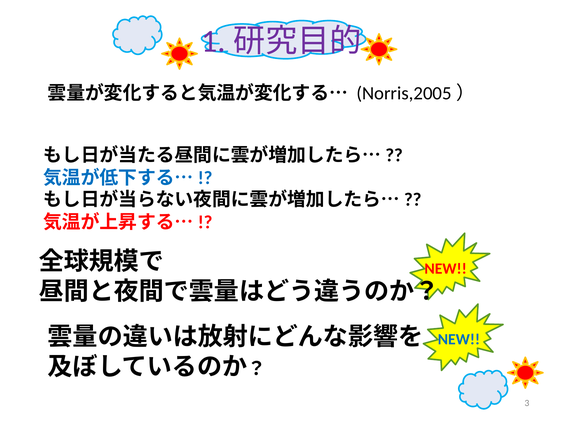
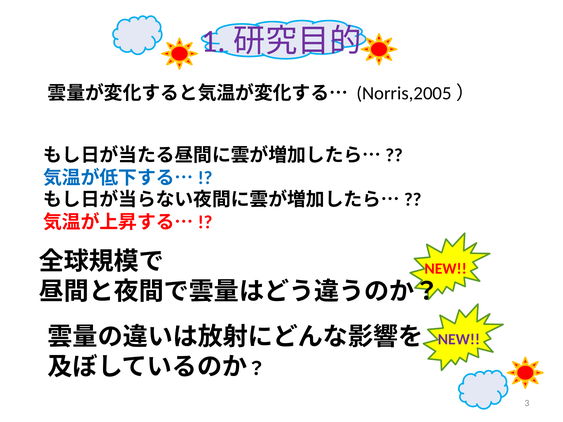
NEW at (459, 340) colour: blue -> purple
